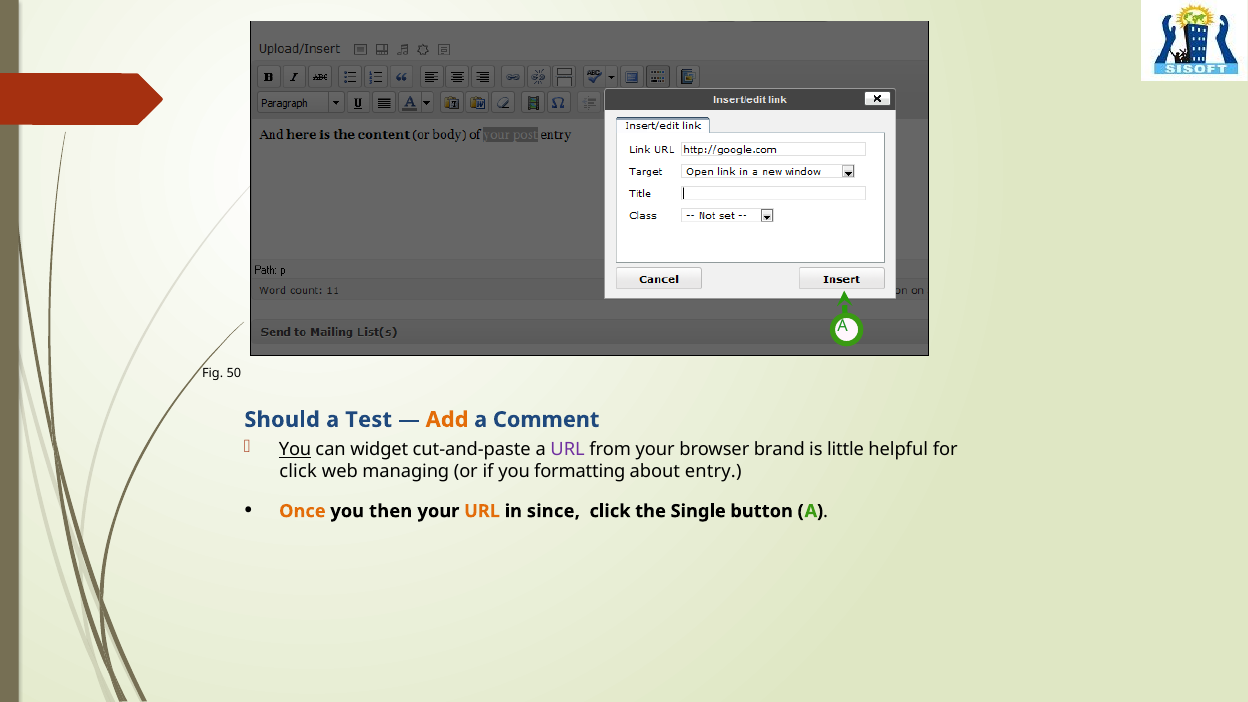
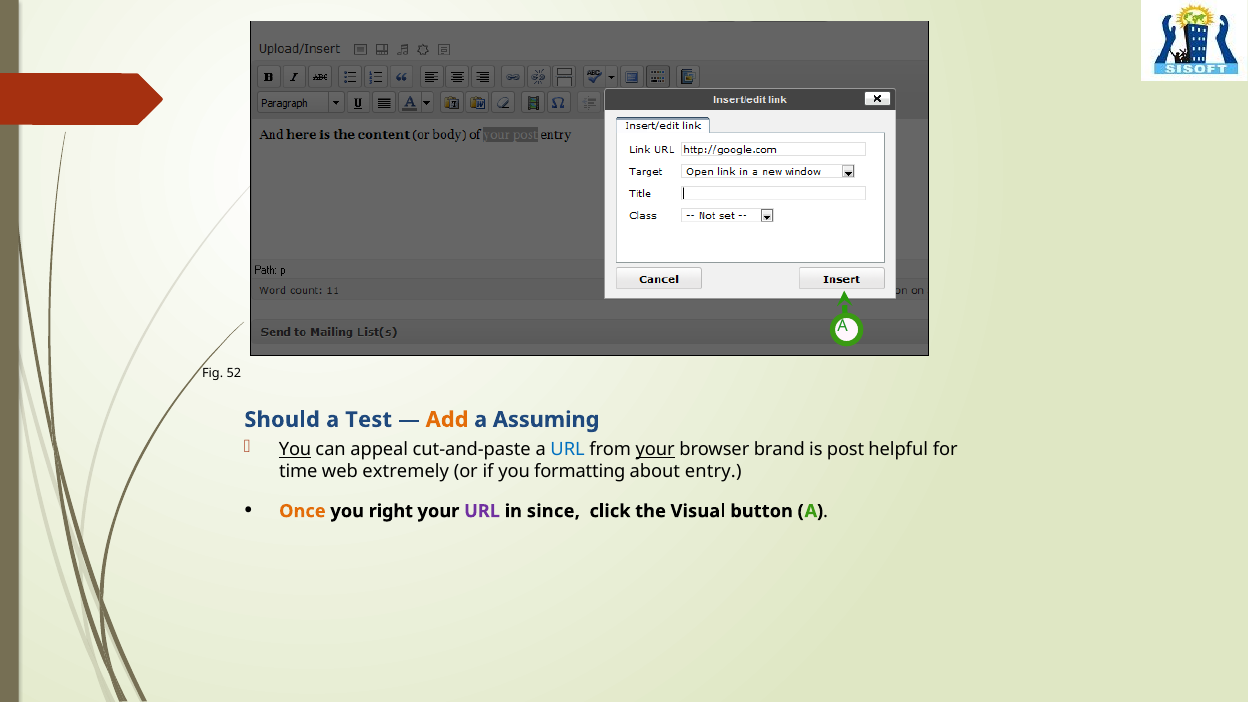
50: 50 -> 52
Comment: Comment -> Assuming
widget: widget -> appeal
URL at (568, 450) colour: purple -> blue
your at (655, 450) underline: none -> present
little: little -> post
click at (298, 472): click -> time
managing: managing -> extremely
then: then -> right
URL at (482, 511) colour: orange -> purple
Single: Single -> Visual
